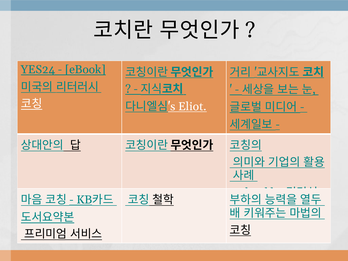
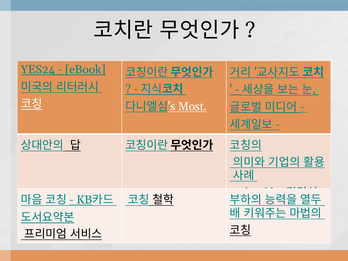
Eliot: Eliot -> Most
